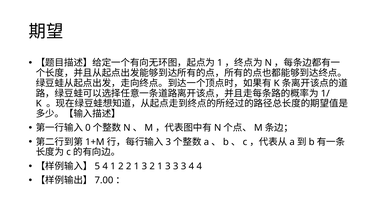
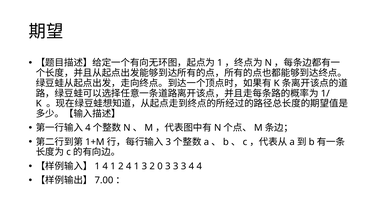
0 at (88, 128): 0 -> 4
5 at (97, 166): 5 -> 1
2 2: 2 -> 4
3 2 1: 1 -> 0
